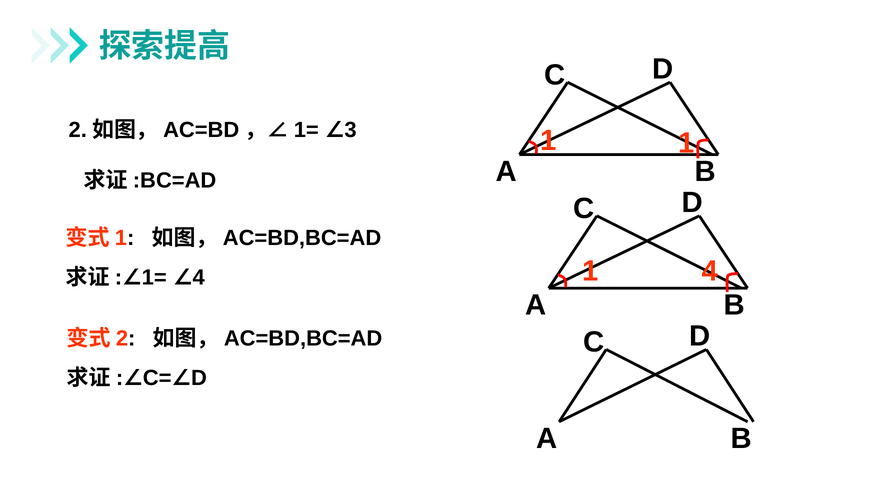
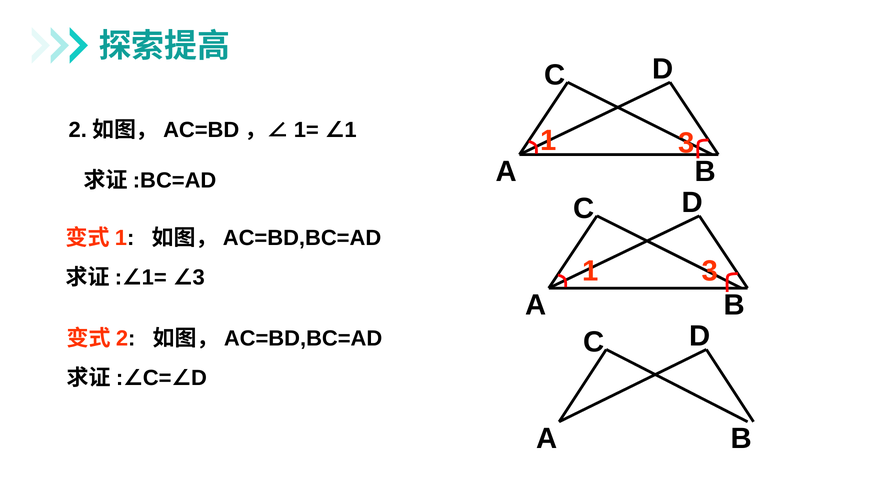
3 at (351, 130): 3 -> 1
1 at (686, 143): 1 -> 3
4 at (710, 271): 4 -> 3
4 at (199, 277): 4 -> 3
